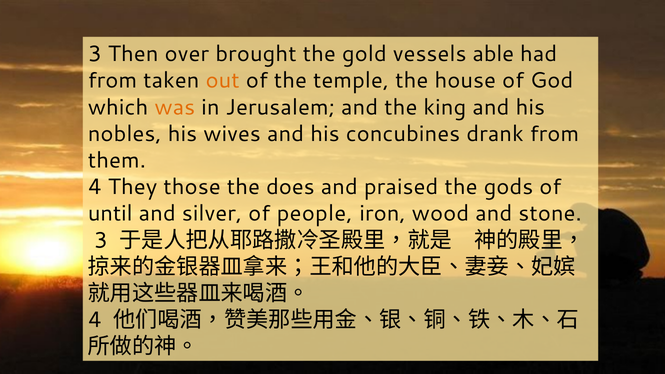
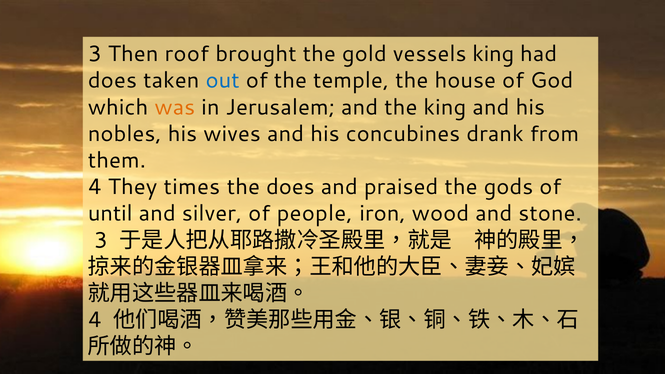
over: over -> roof
vessels able: able -> king
from at (112, 81): from -> does
out colour: orange -> blue
those: those -> times
